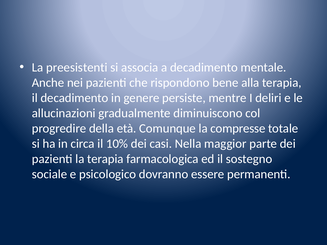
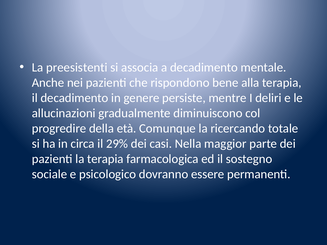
compresse: compresse -> ricercando
10%: 10% -> 29%
